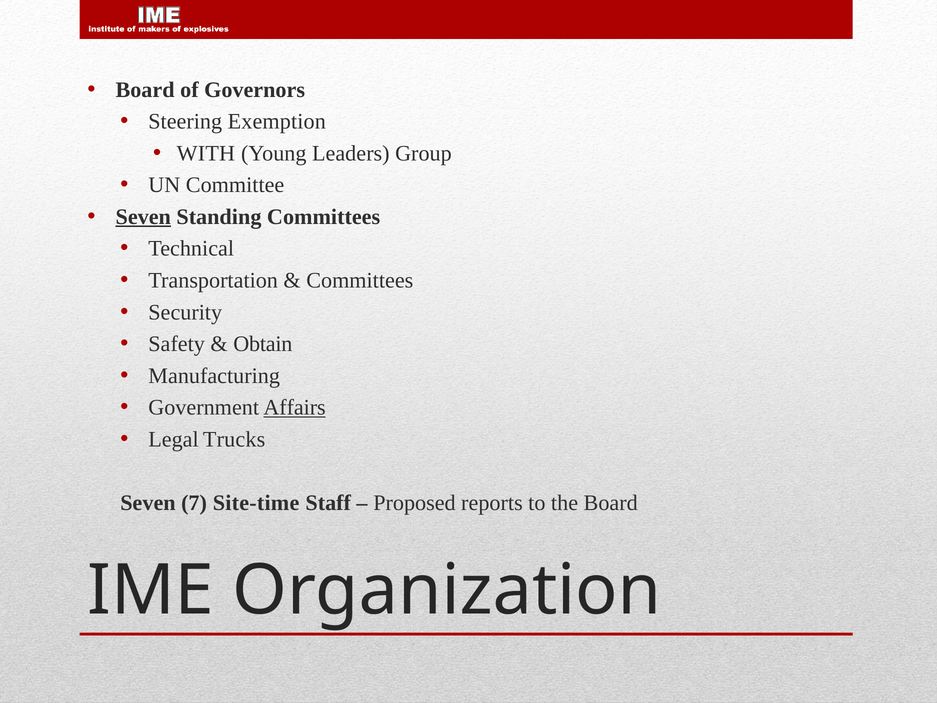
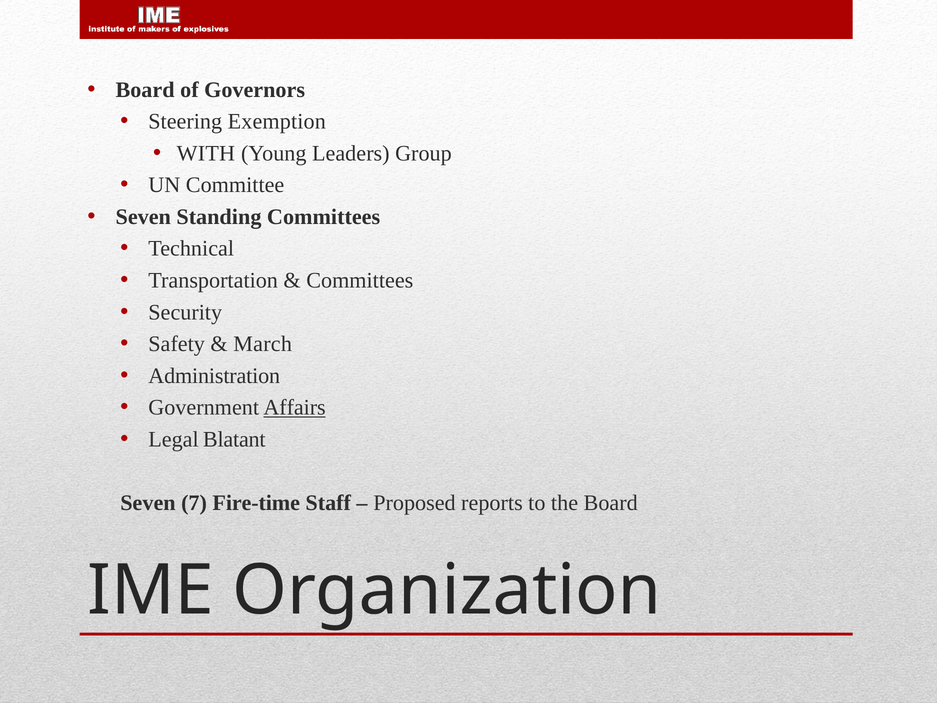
Seven at (143, 217) underline: present -> none
Obtain: Obtain -> March
Manufacturing: Manufacturing -> Administration
Trucks: Trucks -> Blatant
Site-time: Site-time -> Fire-time
